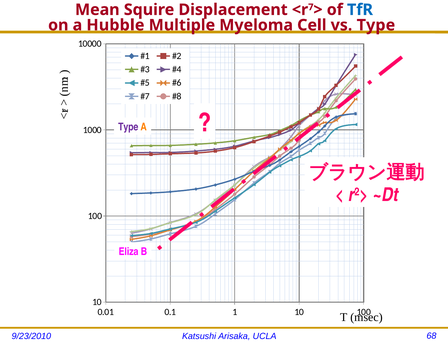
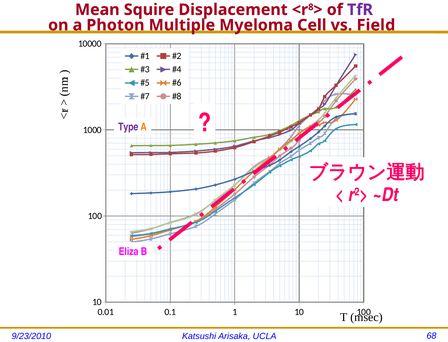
7: 7 -> 8
TfR colour: blue -> purple
Hubble: Hubble -> Photon
vs Type: Type -> Field
